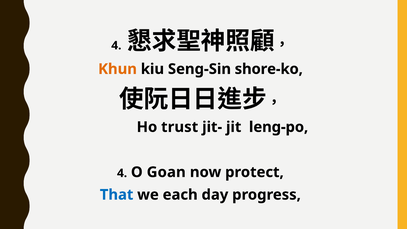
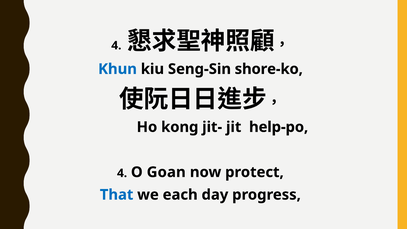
Khun colour: orange -> blue
trust: trust -> kong
leng-po: leng-po -> help-po
